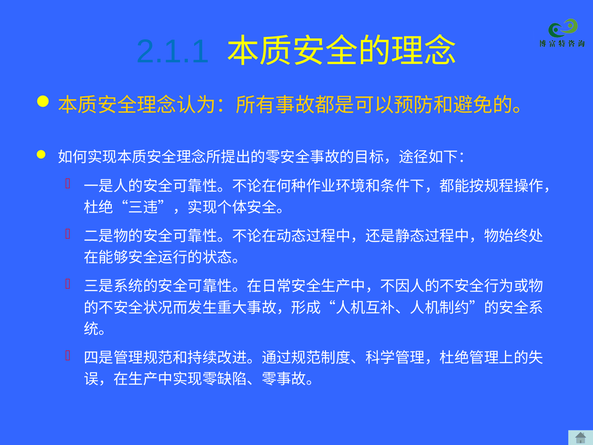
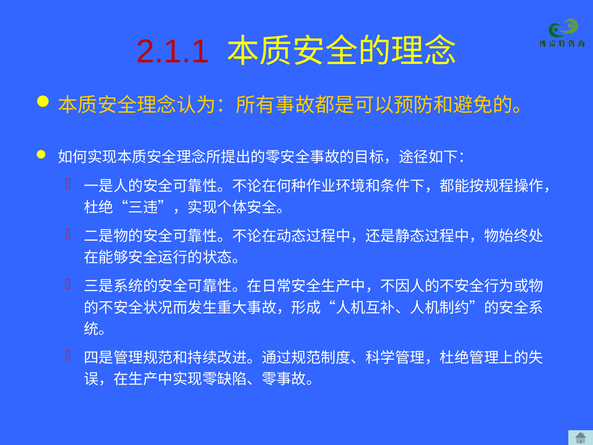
2.1.1 colour: blue -> red
